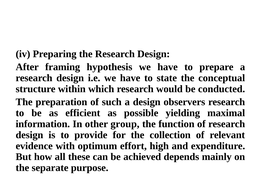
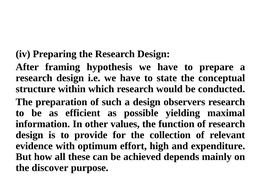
group: group -> values
separate: separate -> discover
